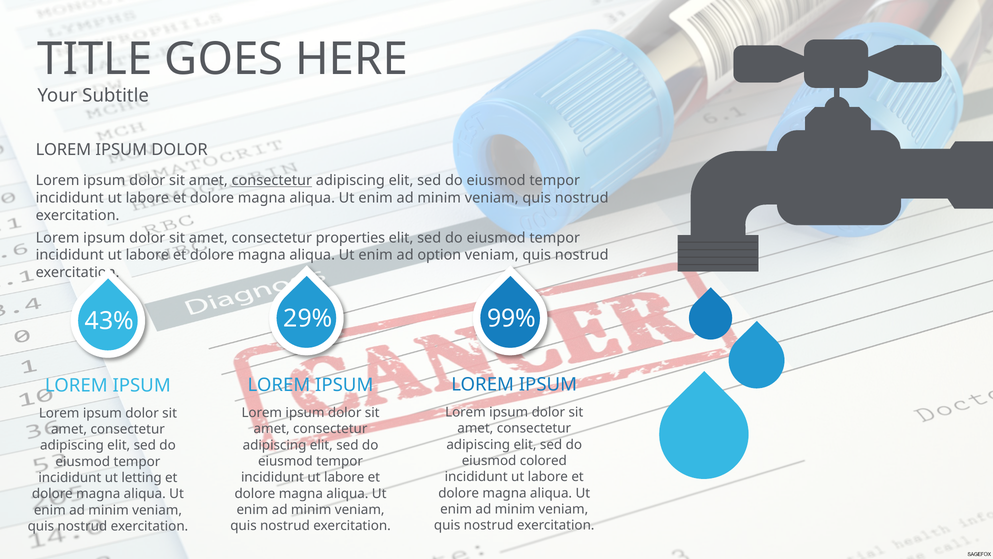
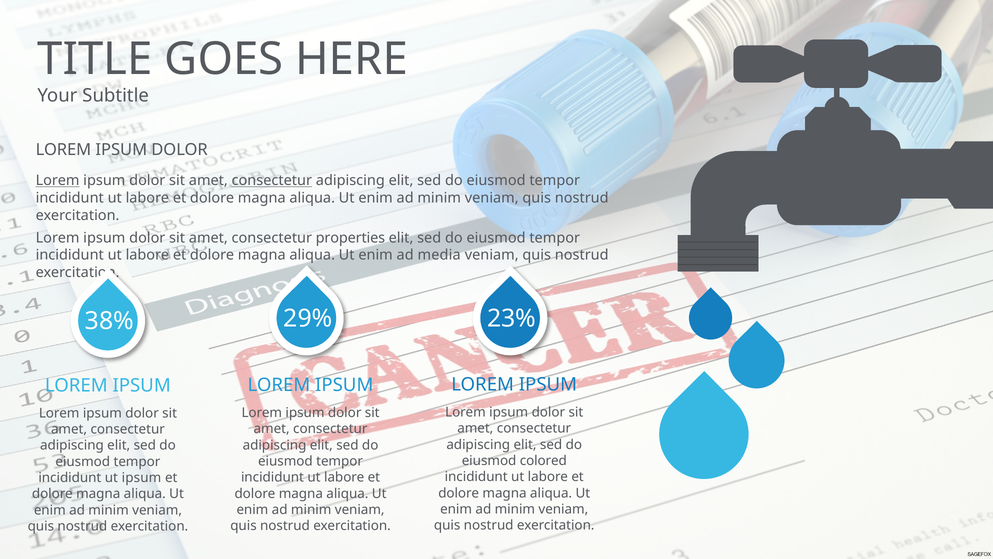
Lorem at (58, 180) underline: none -> present
option: option -> media
43%: 43% -> 38%
99%: 99% -> 23%
ut letting: letting -> ipsum
